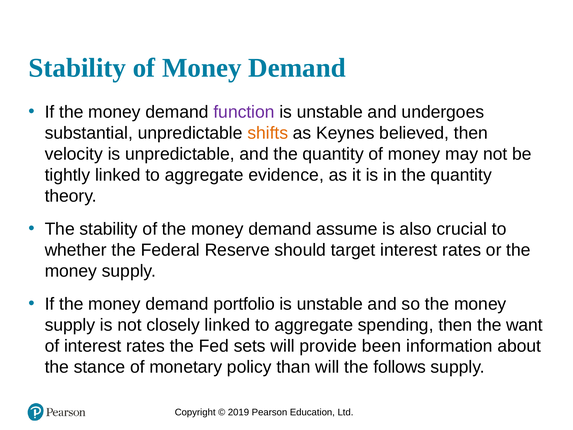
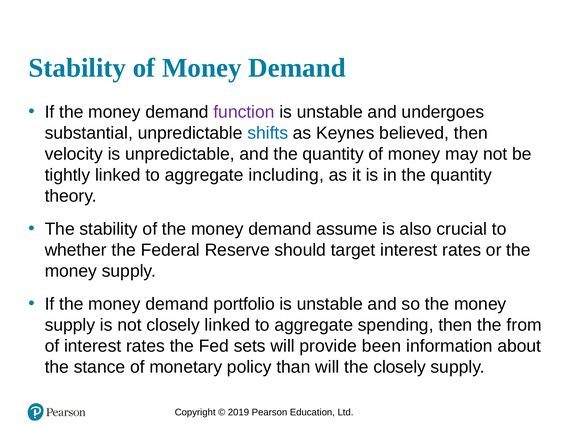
shifts colour: orange -> blue
evidence: evidence -> including
want: want -> from
the follows: follows -> closely
